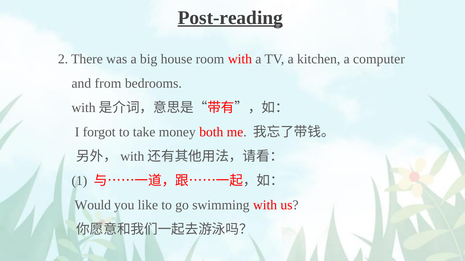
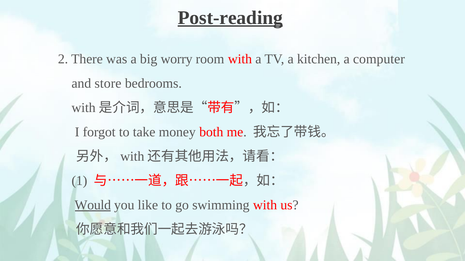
house: house -> worry
from: from -> store
Would underline: none -> present
